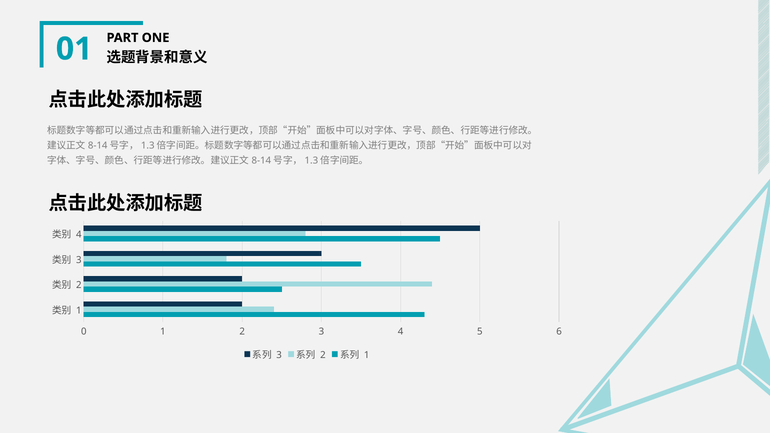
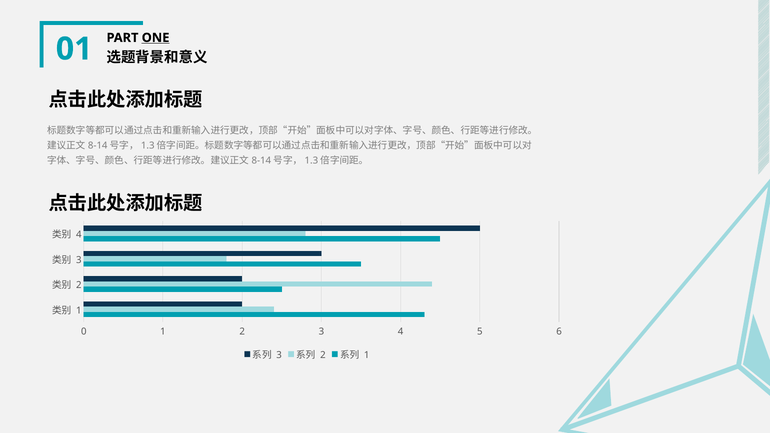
ONE underline: none -> present
